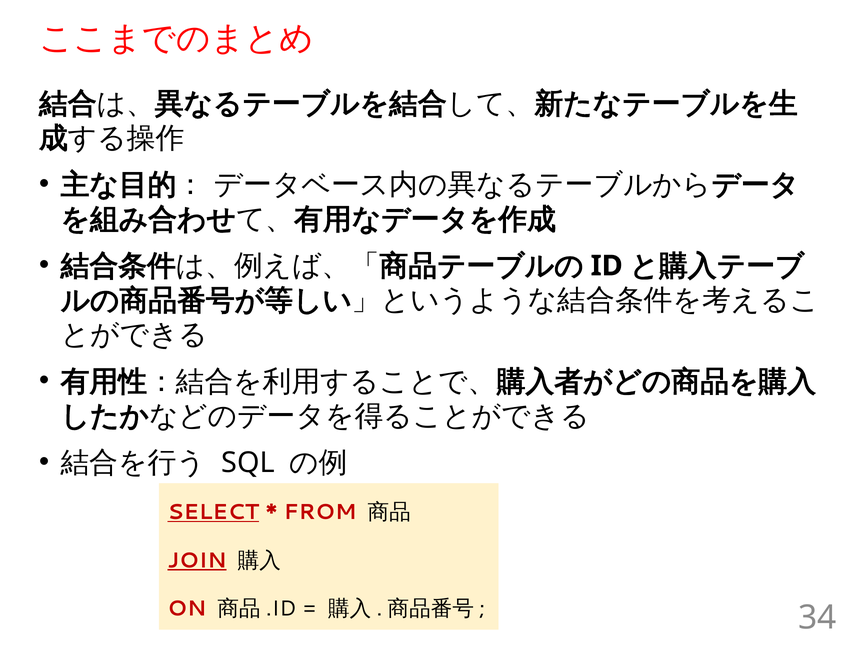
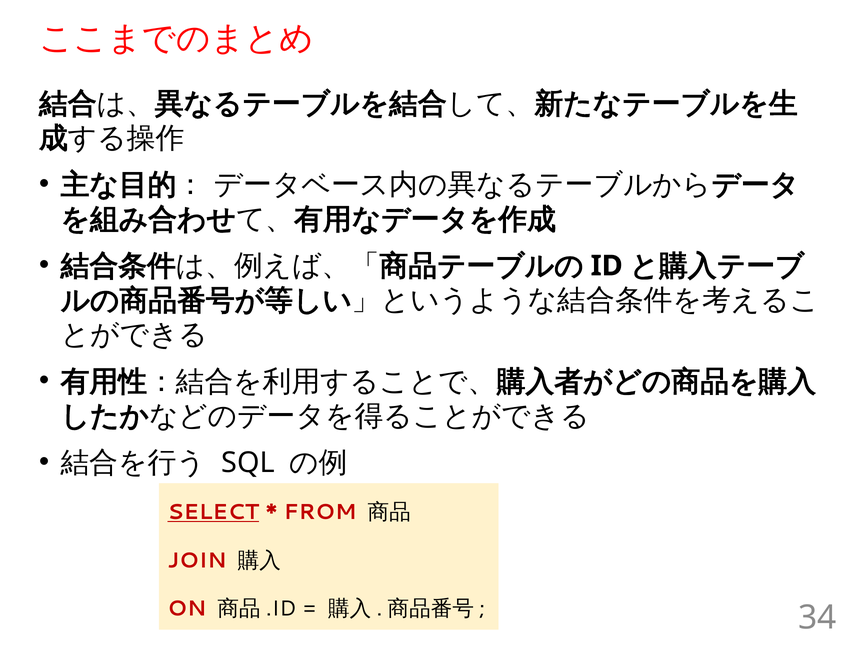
JOIN underline: present -> none
